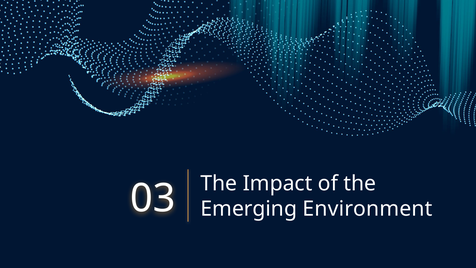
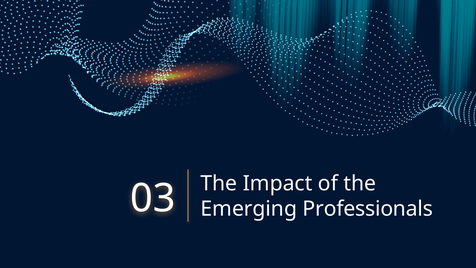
Environment: Environment -> Professionals
